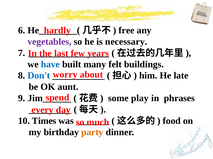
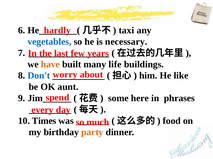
free: free -> taxi
vegetables colour: purple -> blue
have colour: blue -> orange
felt: felt -> life
late: late -> like
play: play -> here
